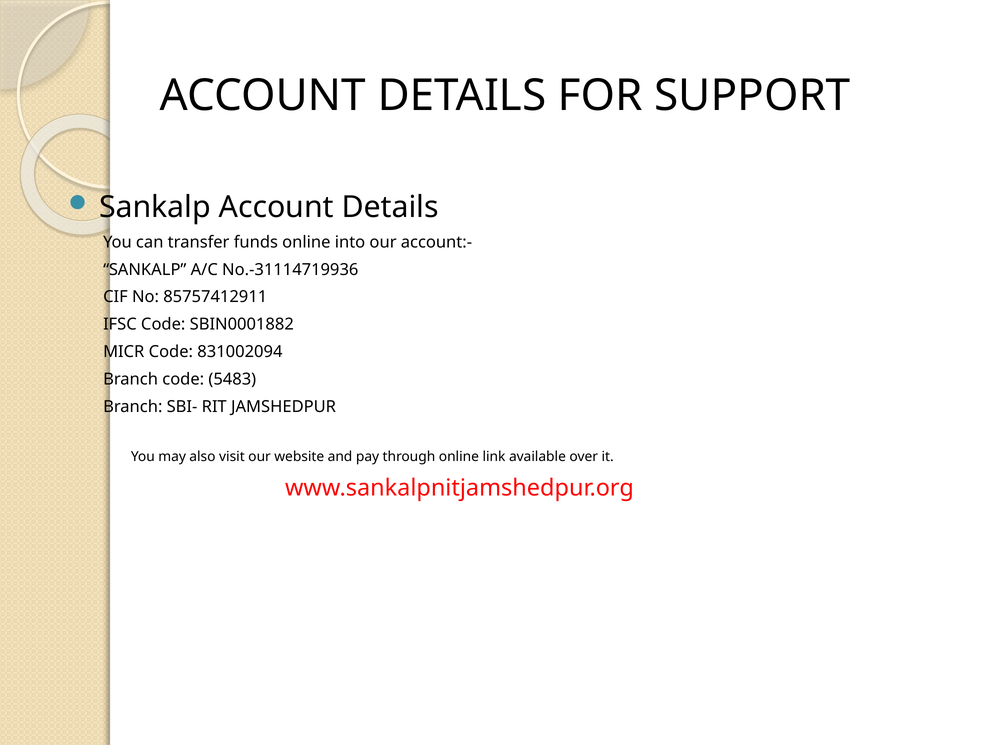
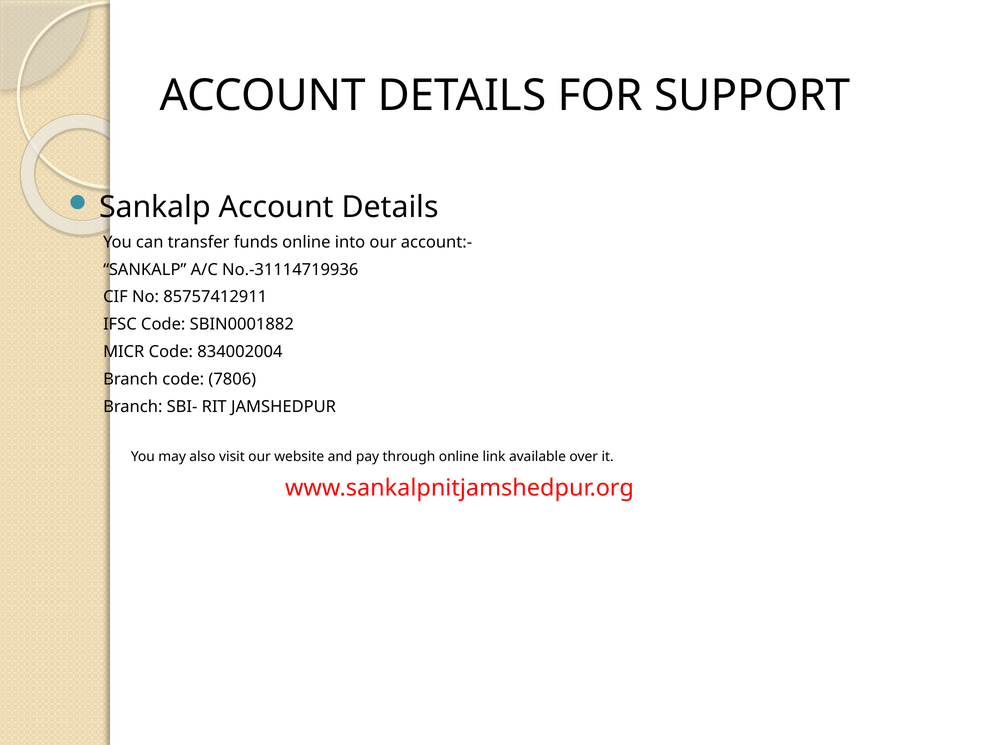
831002094: 831002094 -> 834002004
5483: 5483 -> 7806
